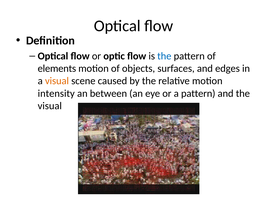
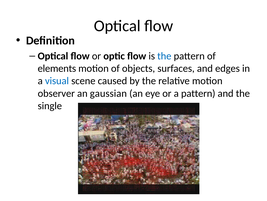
visual at (57, 81) colour: orange -> blue
intensity: intensity -> observer
between: between -> gaussian
visual at (50, 105): visual -> single
